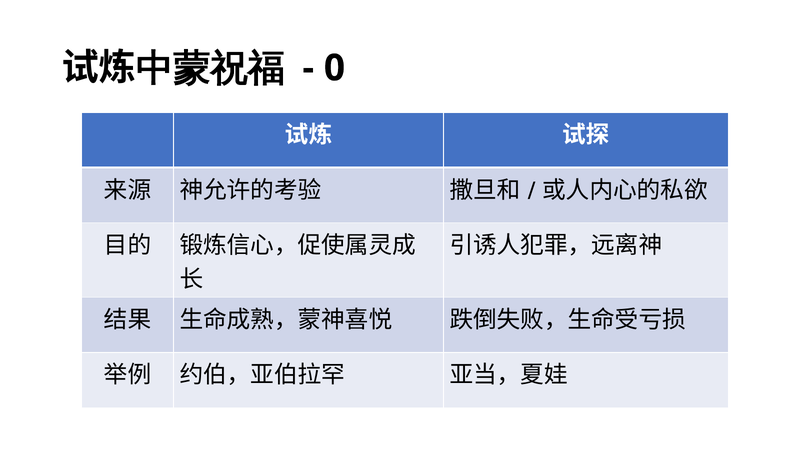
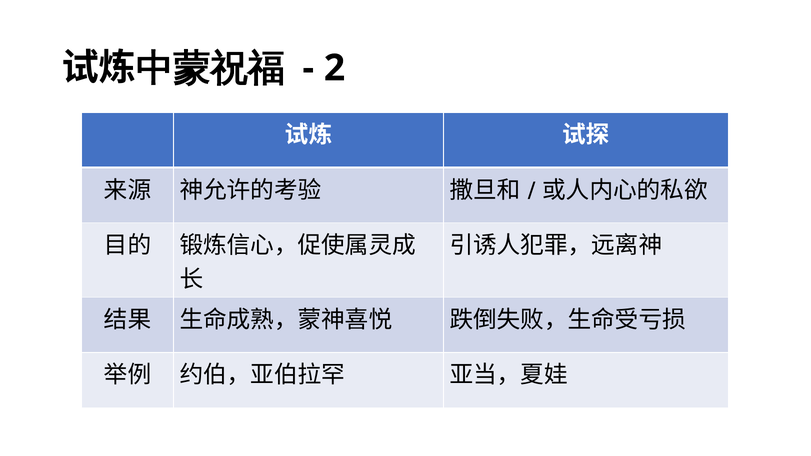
0: 0 -> 2
